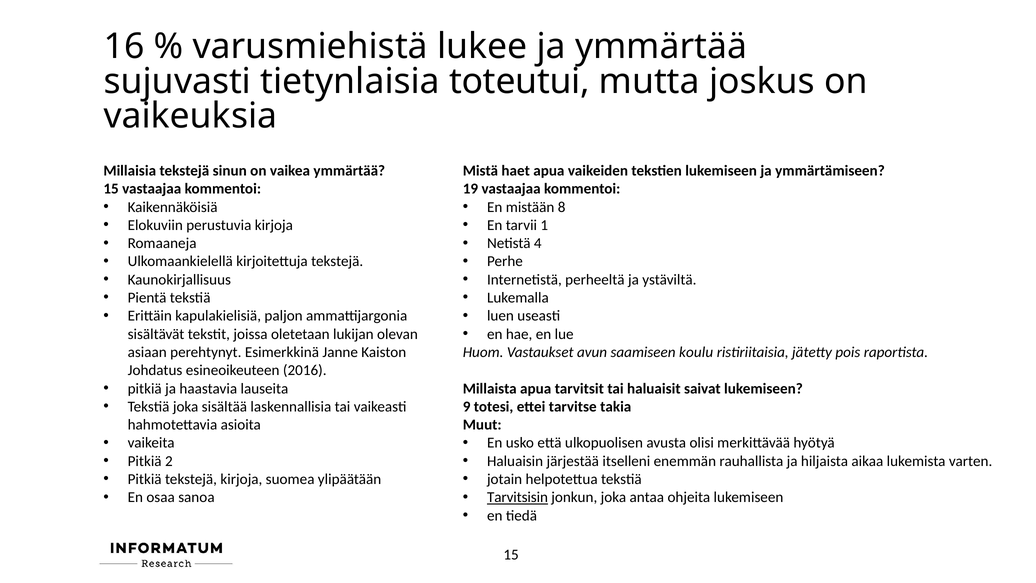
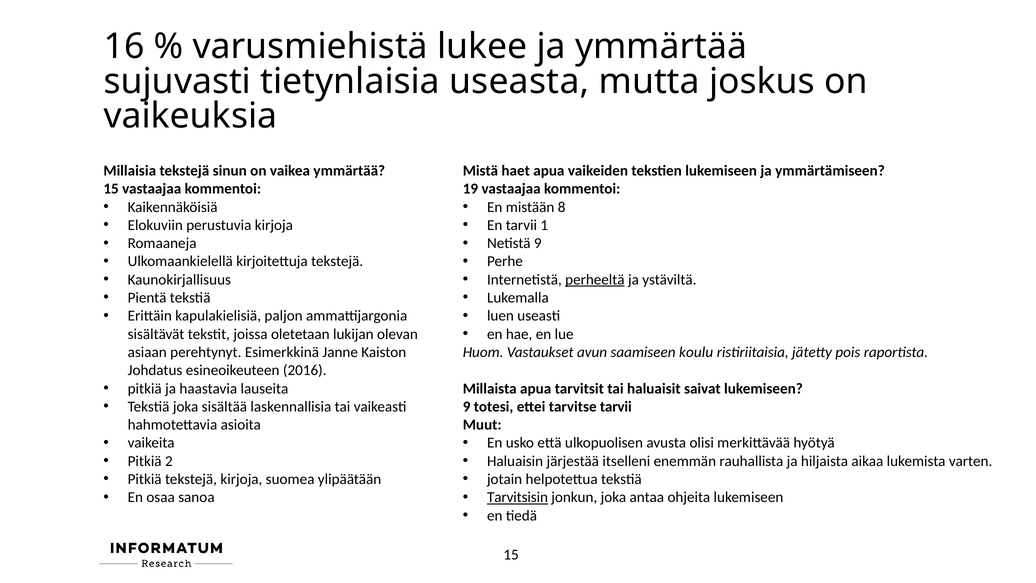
toteutui: toteutui -> useasta
Netistä 4: 4 -> 9
perheeltä underline: none -> present
tarvitse takia: takia -> tarvii
